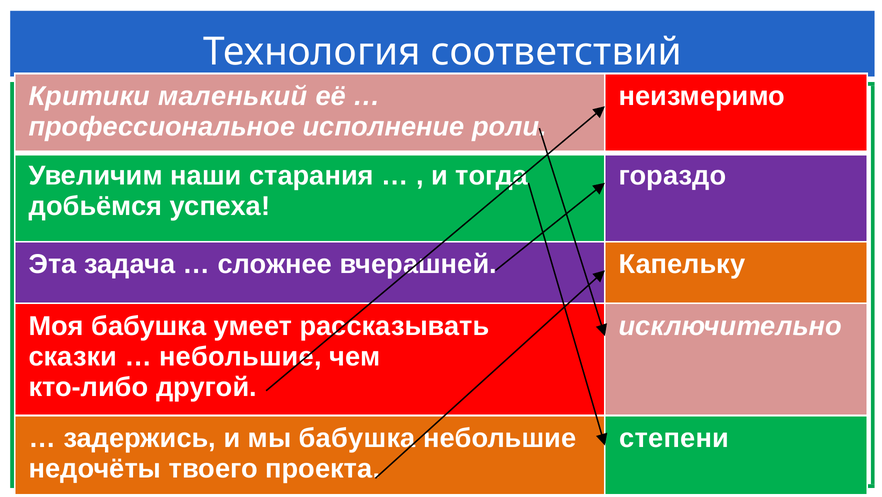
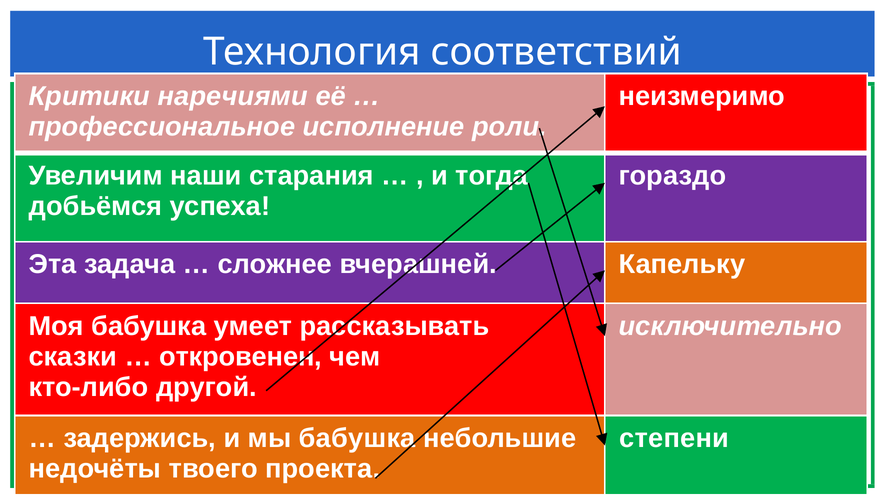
маленький: маленький -> наречиями
небольшие at (240, 356): небольшие -> откровенен
